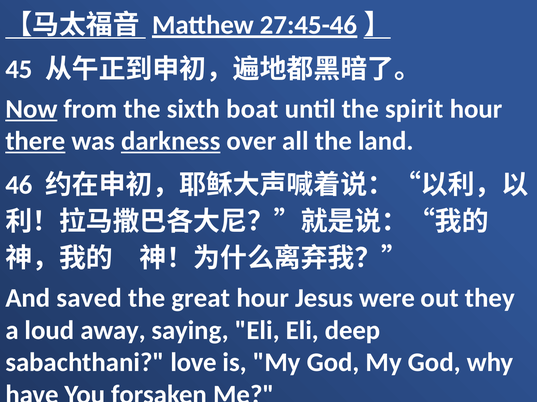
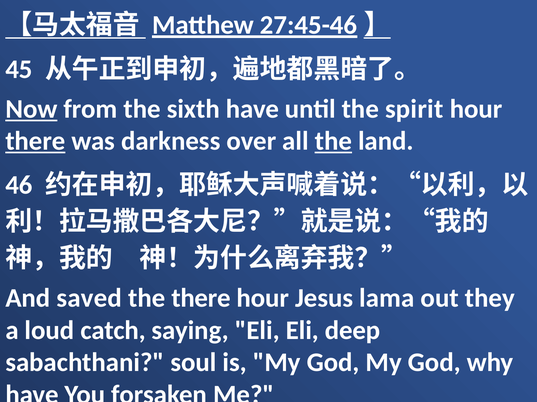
sixth boat: boat -> have
darkness underline: present -> none
the at (333, 141) underline: none -> present
the great: great -> there
were: were -> lama
away: away -> catch
love: love -> soul
